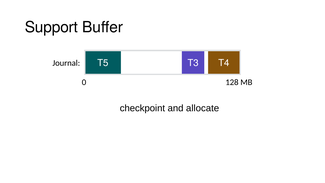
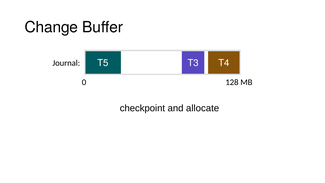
Support: Support -> Change
